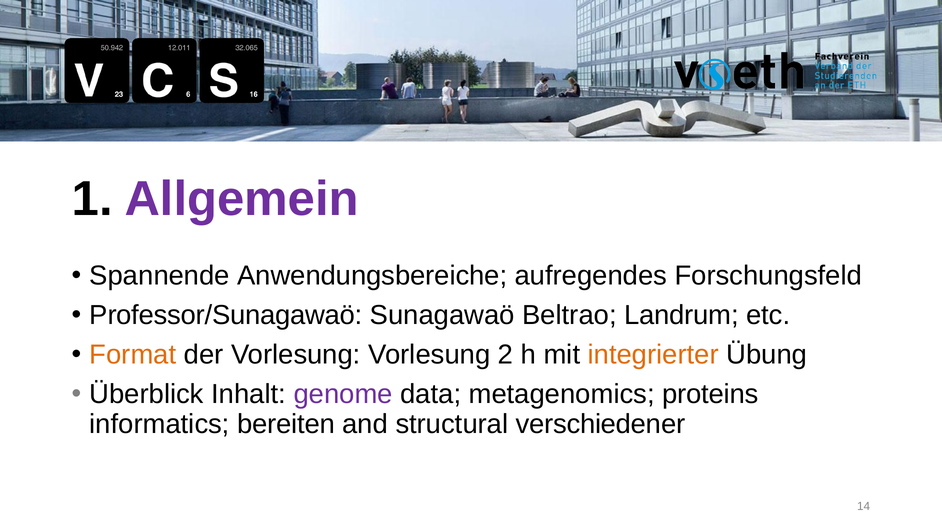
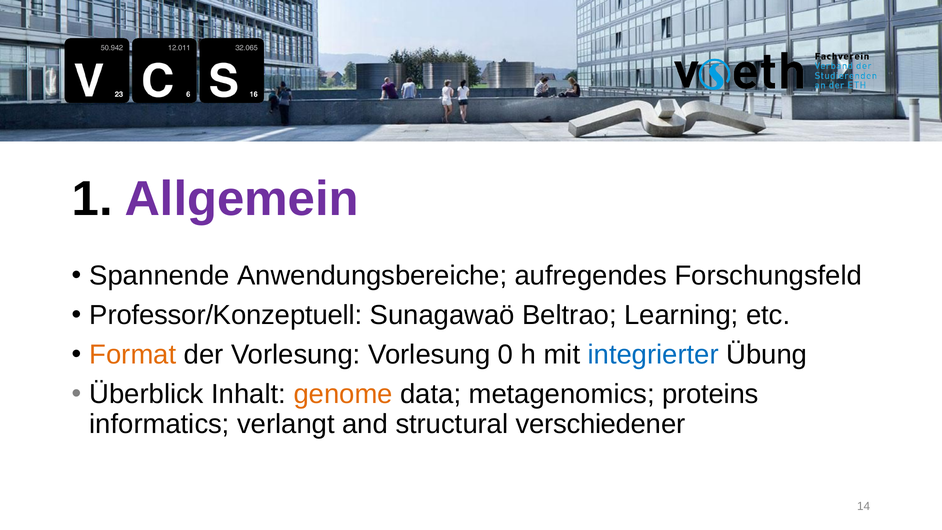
Professor/Sunagawaö: Professor/Sunagawaö -> Professor/Konzeptuell
Landrum: Landrum -> Learning
2: 2 -> 0
integrierter colour: orange -> blue
genome colour: purple -> orange
bereiten: bereiten -> verlangt
